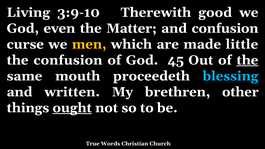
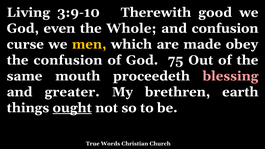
Matter: Matter -> Whole
little: little -> obey
45: 45 -> 75
the at (247, 60) underline: present -> none
blessing colour: light blue -> pink
written: written -> greater
other: other -> earth
